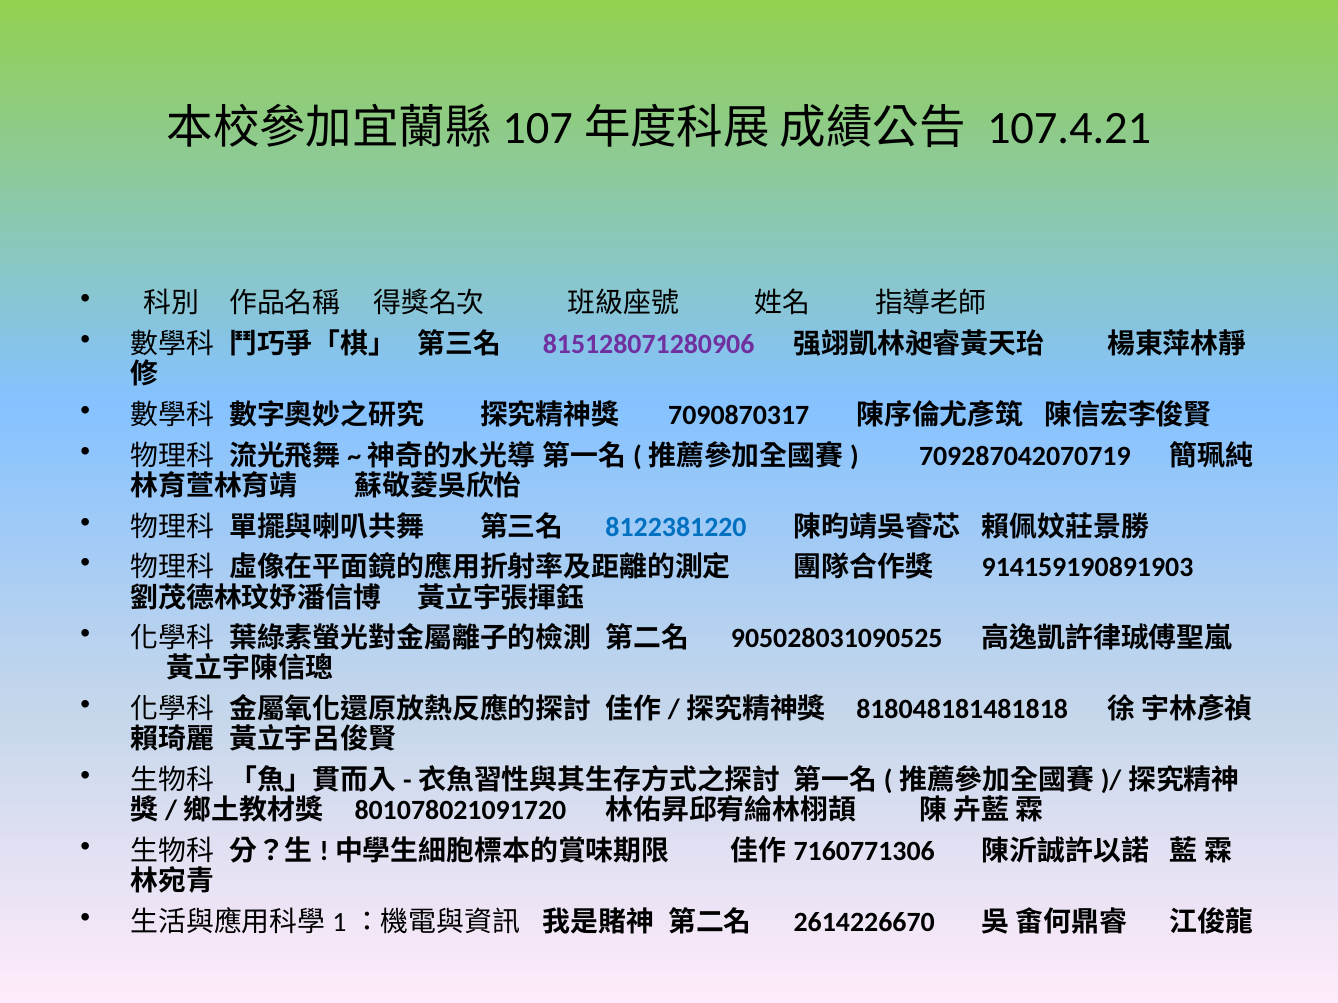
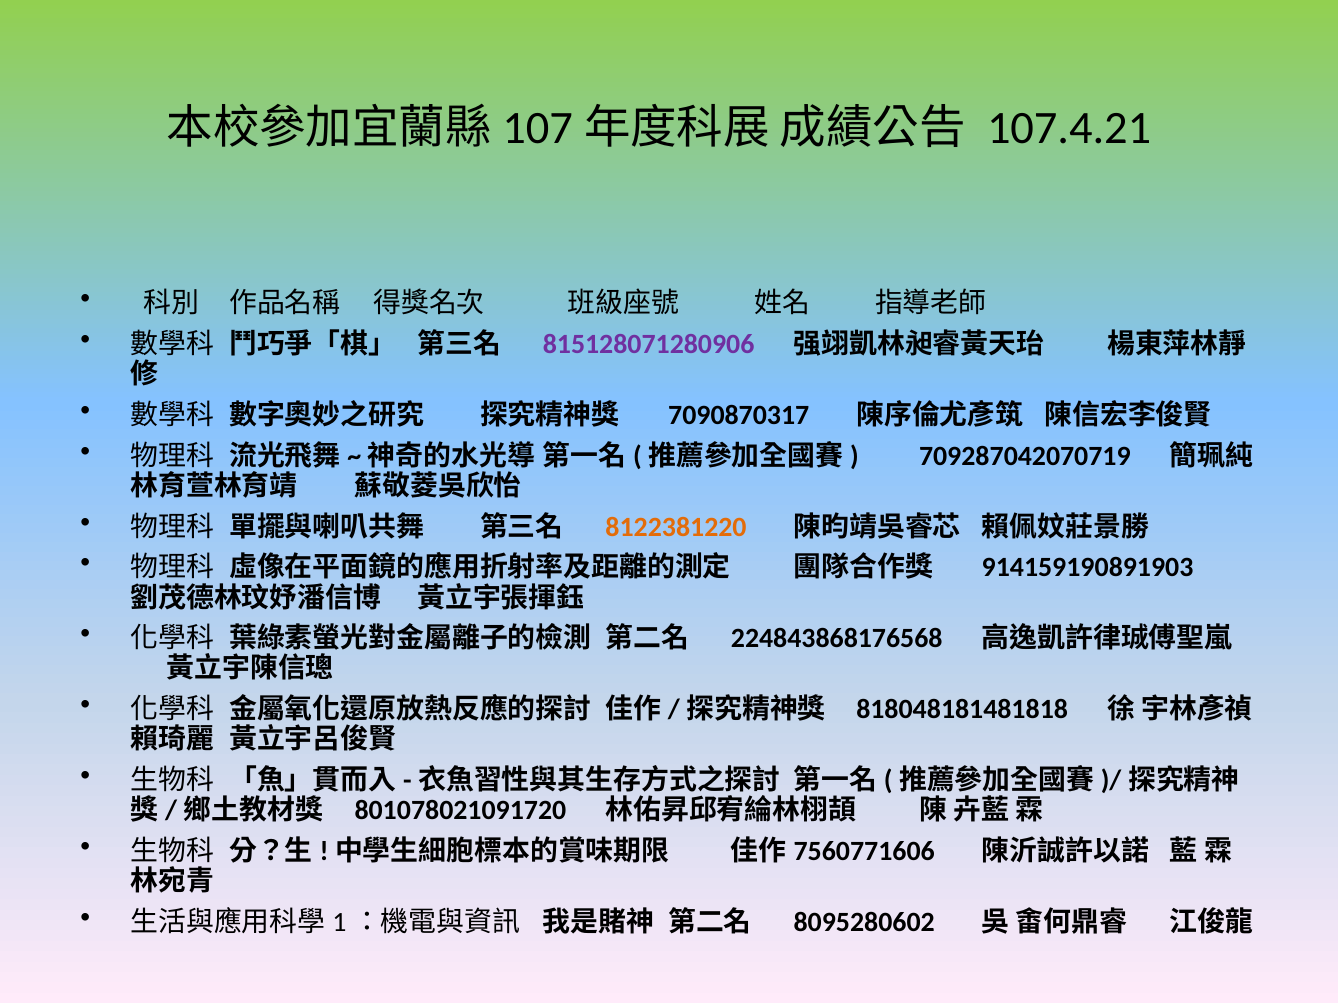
8122381220 colour: blue -> orange
905028031090525: 905028031090525 -> 224843868176568
7160771306: 7160771306 -> 7560771606
2614226670: 2614226670 -> 8095280602
